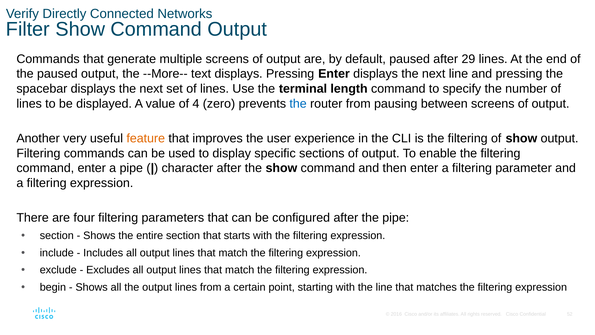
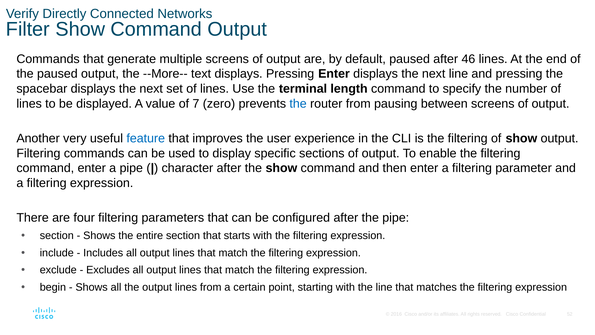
29: 29 -> 46
4: 4 -> 7
feature colour: orange -> blue
